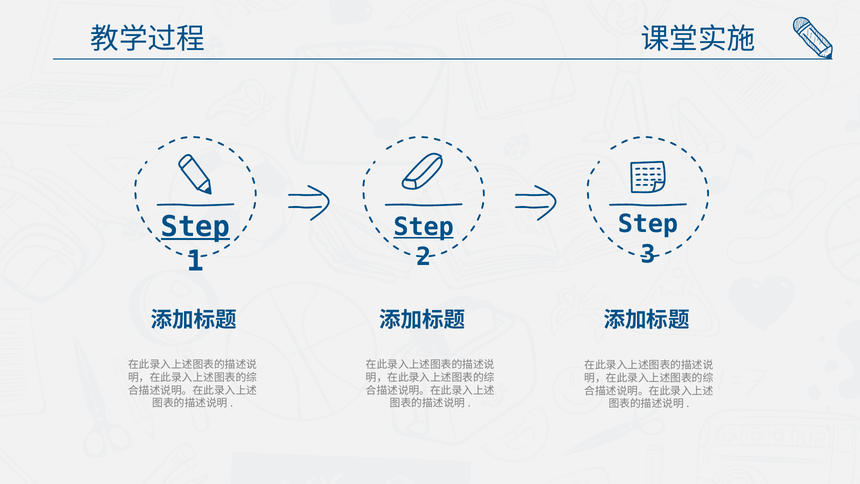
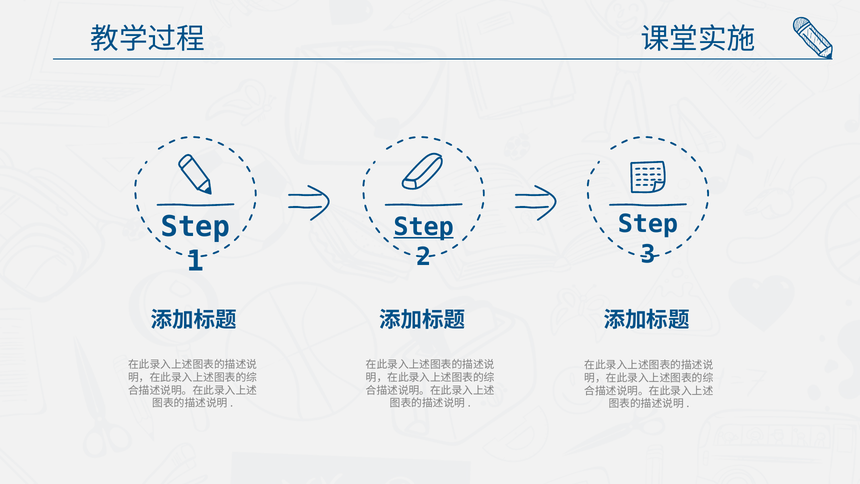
Step at (195, 226) underline: present -> none
